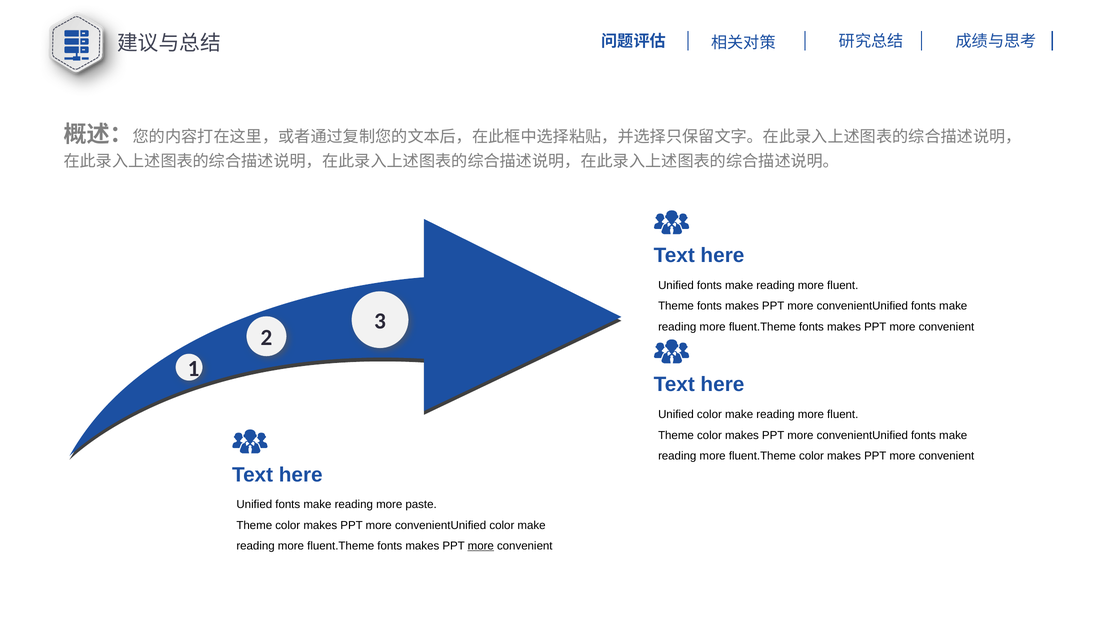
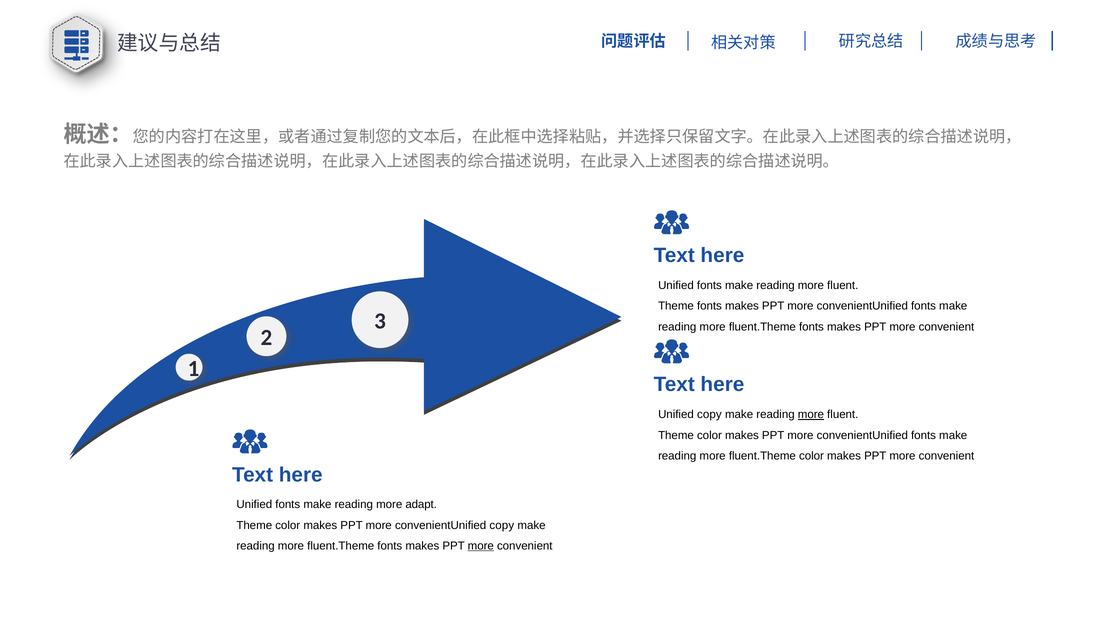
Unified color: color -> copy
more at (811, 415) underline: none -> present
paste: paste -> adapt
convenientUnified color: color -> copy
